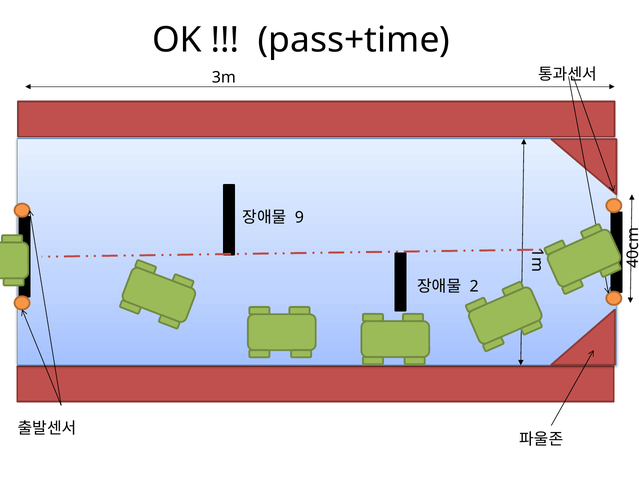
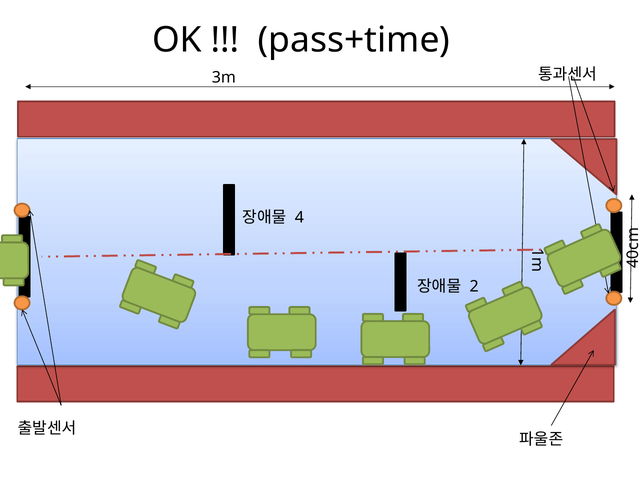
9 at (299, 217): 9 -> 4
